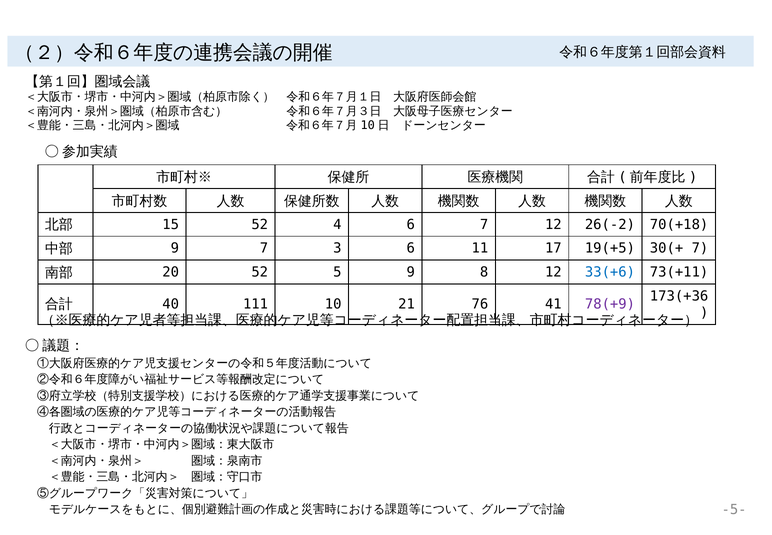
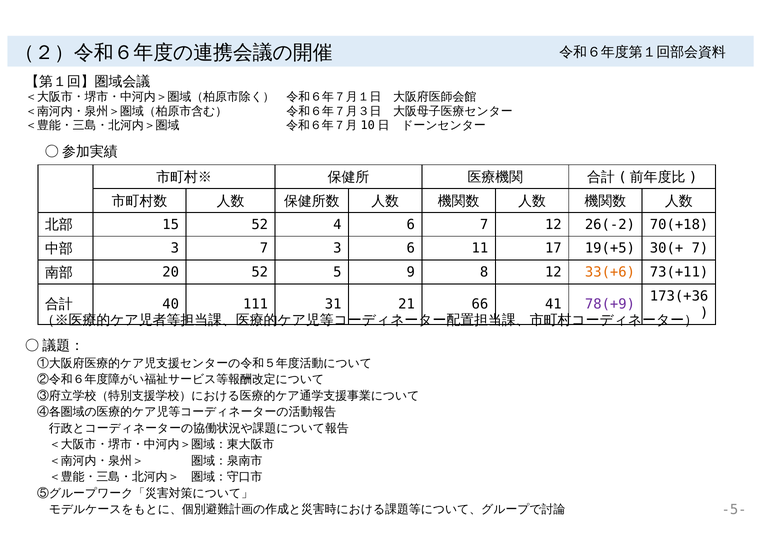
9 at (175, 248): 9 -> 3
33(+6 colour: blue -> orange
10: 10 -> 31
76: 76 -> 66
